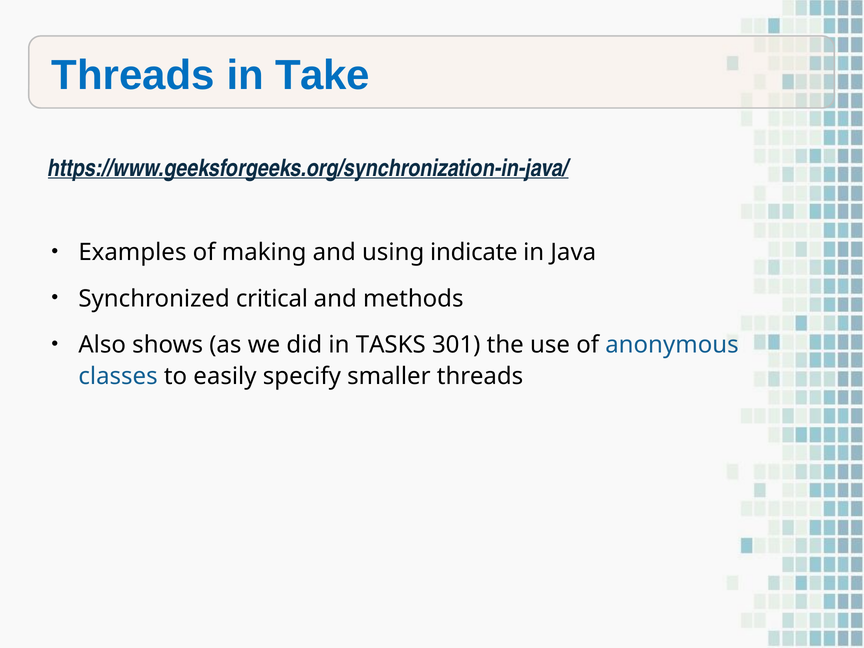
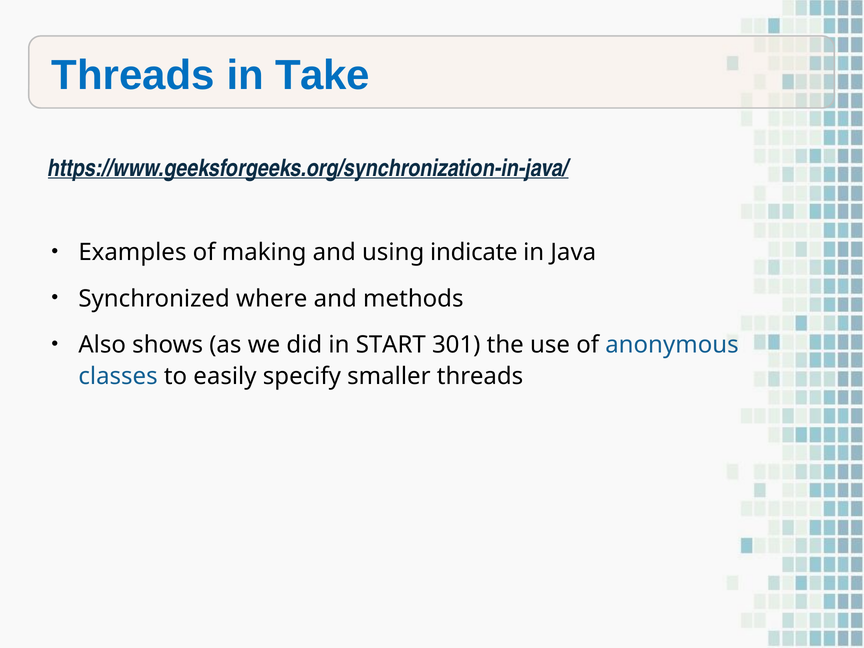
critical: critical -> where
TASKS: TASKS -> START
